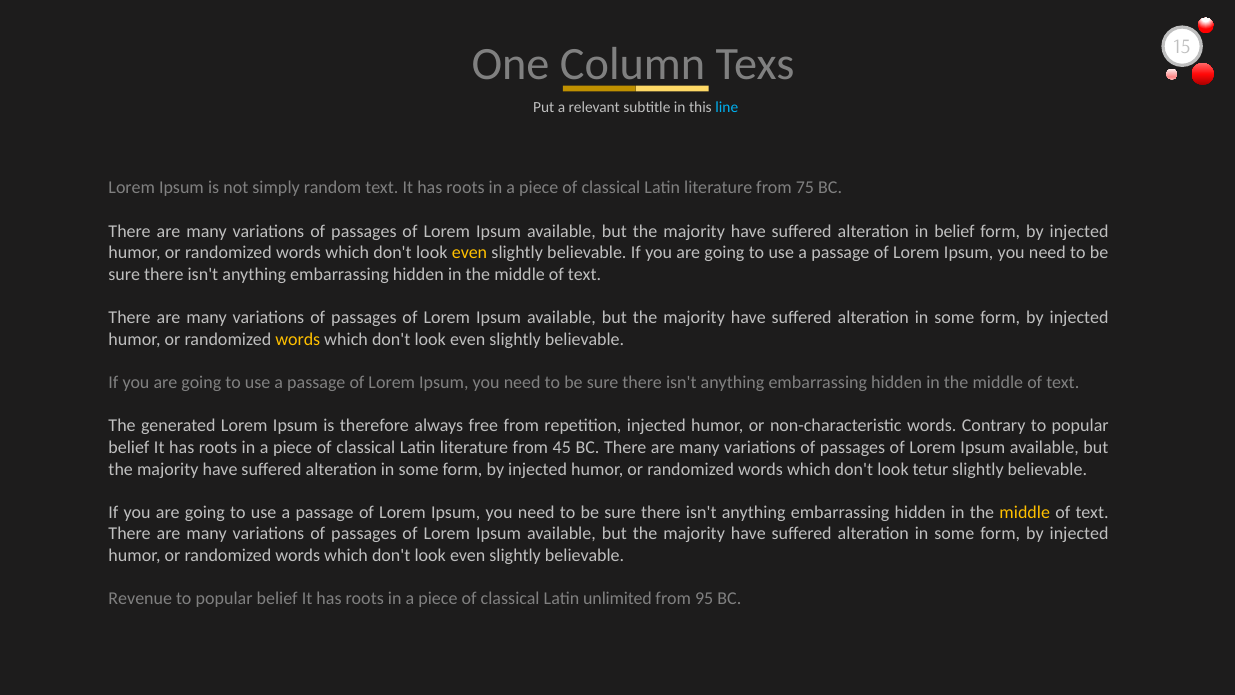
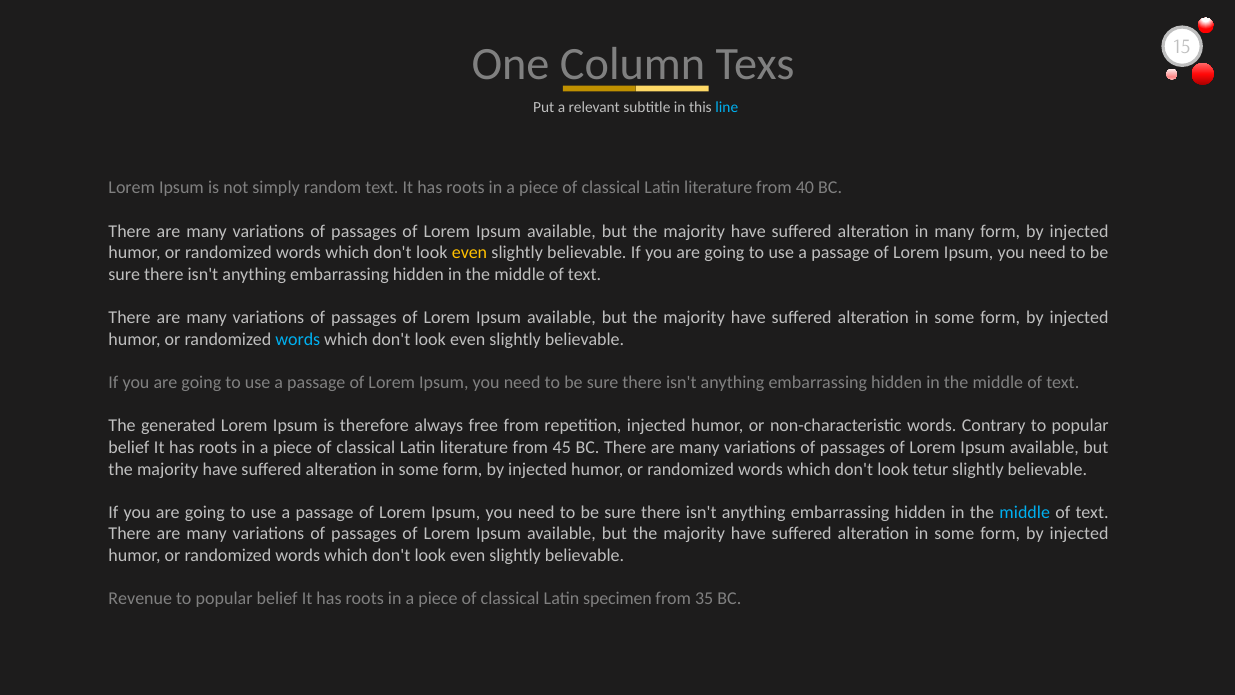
75: 75 -> 40
in belief: belief -> many
words at (298, 339) colour: yellow -> light blue
middle at (1025, 512) colour: yellow -> light blue
unlimited: unlimited -> specimen
95: 95 -> 35
